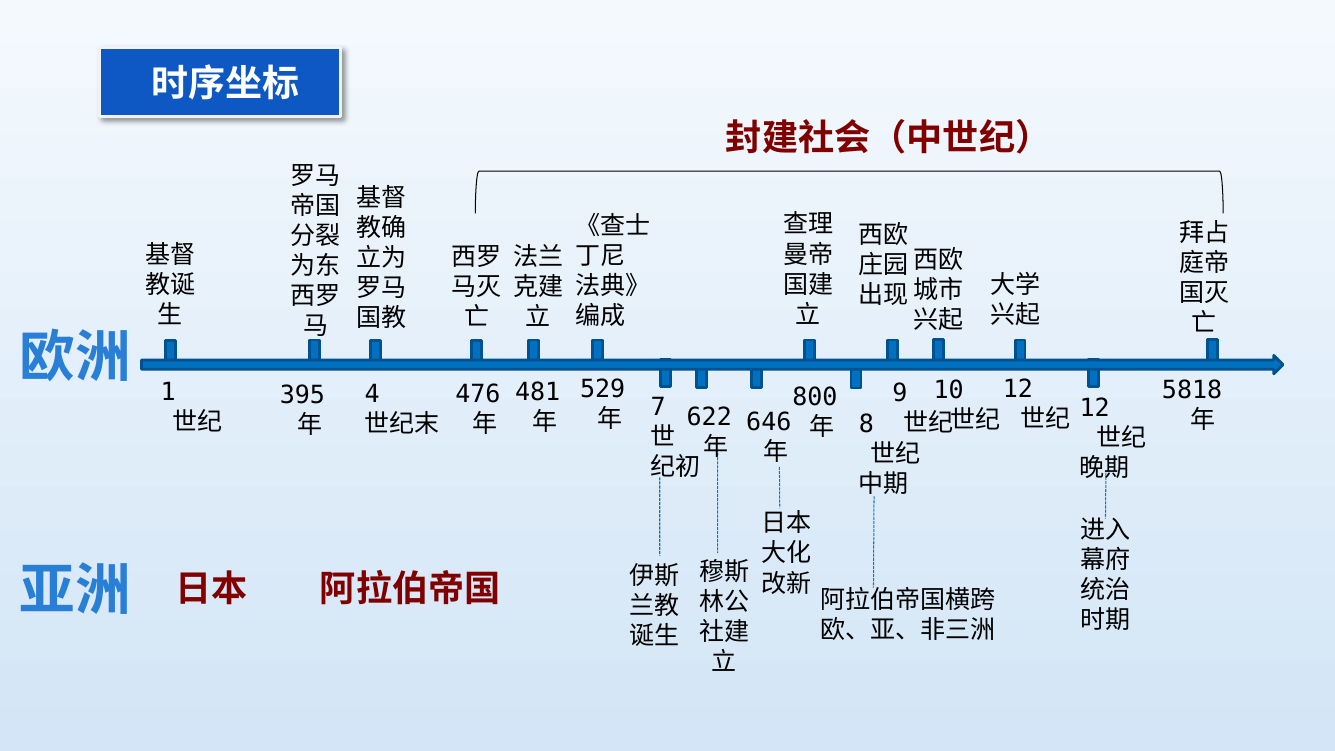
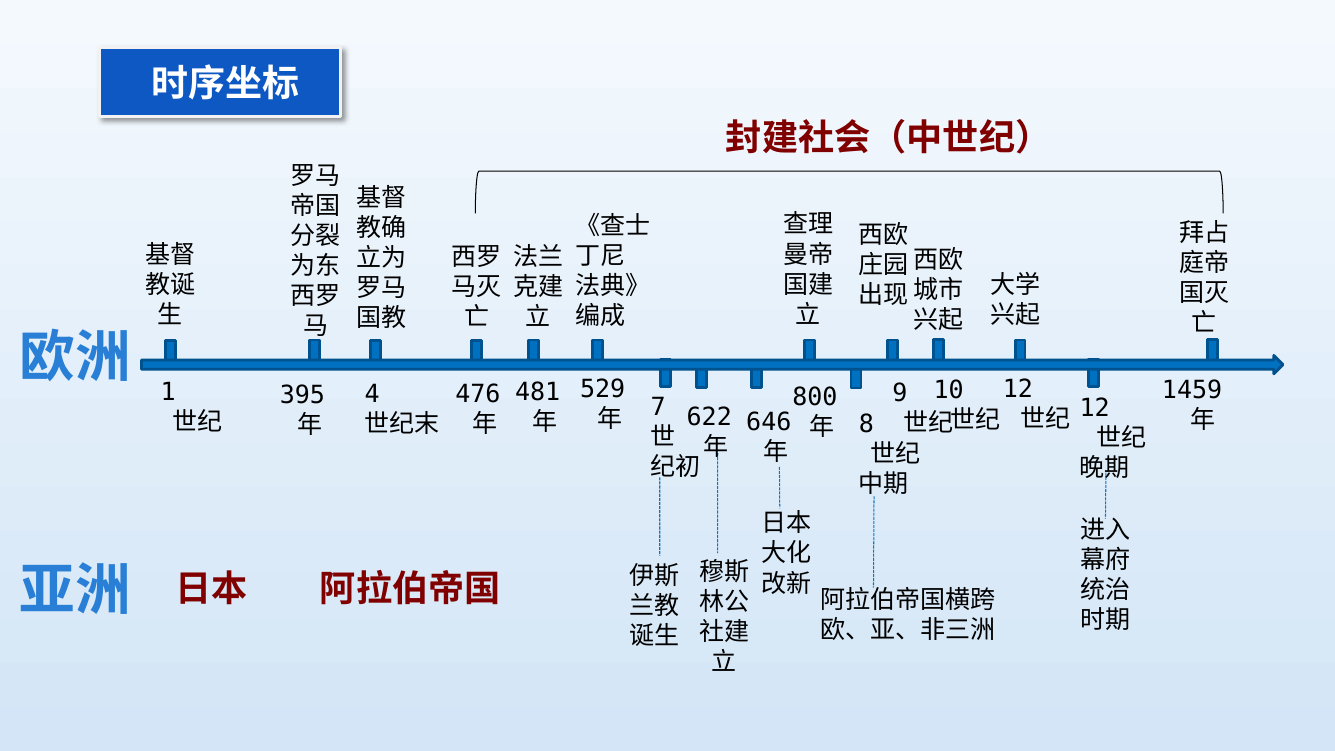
5818: 5818 -> 1459
